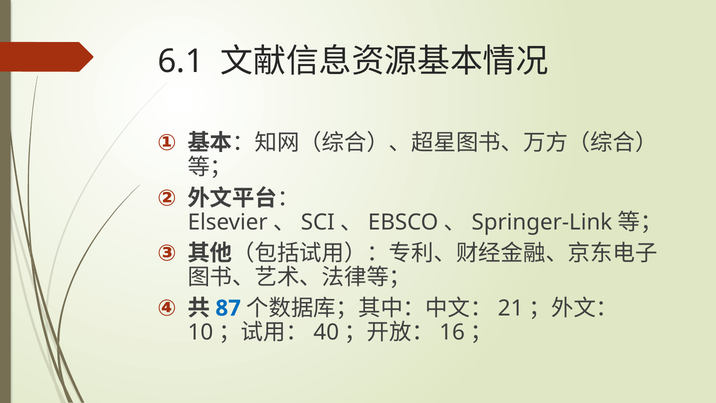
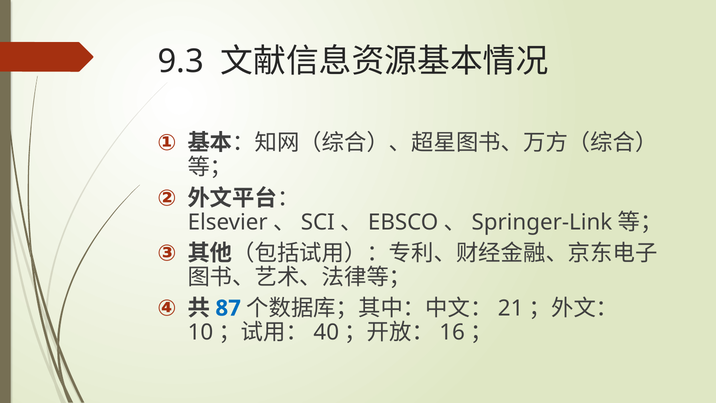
6.1: 6.1 -> 9.3
